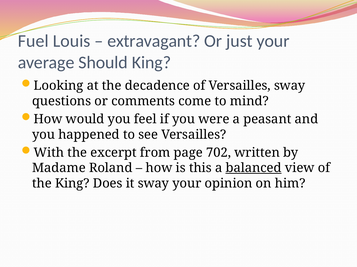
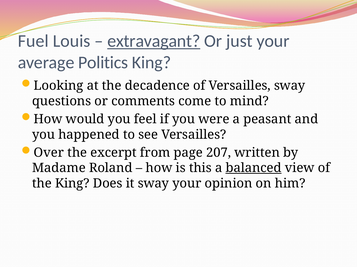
extravagant underline: none -> present
Should: Should -> Politics
With: With -> Over
702: 702 -> 207
